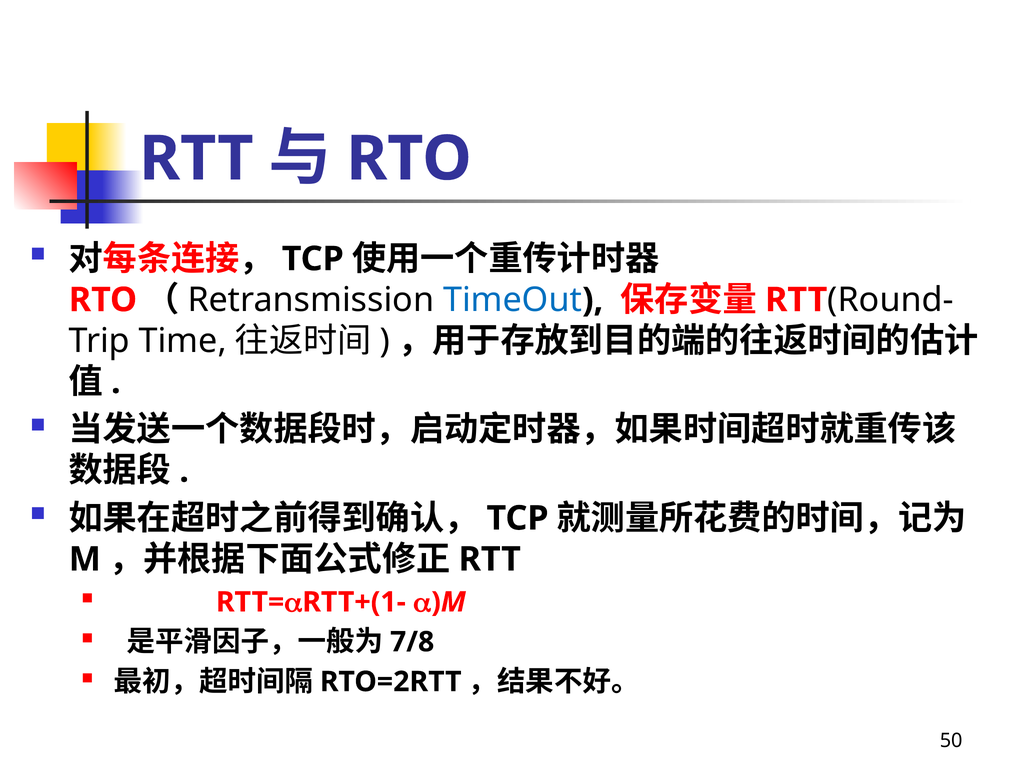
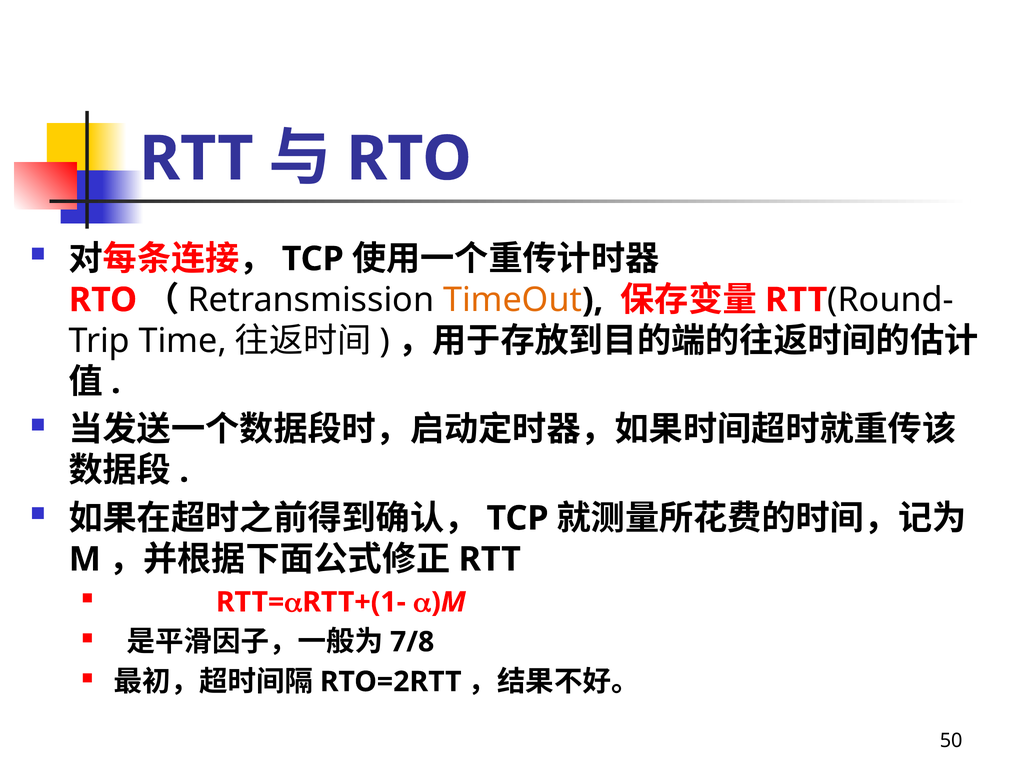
TimeOut colour: blue -> orange
